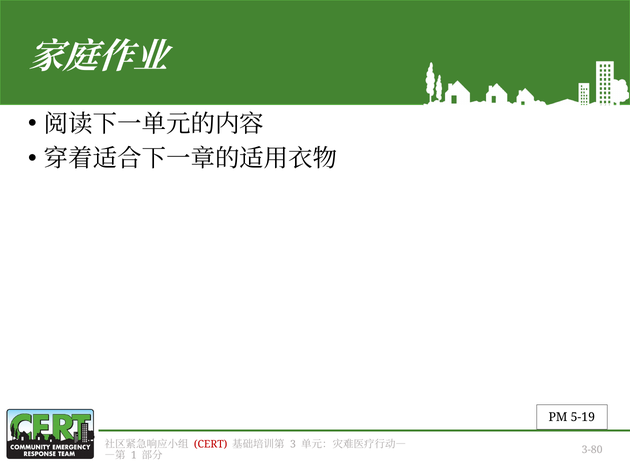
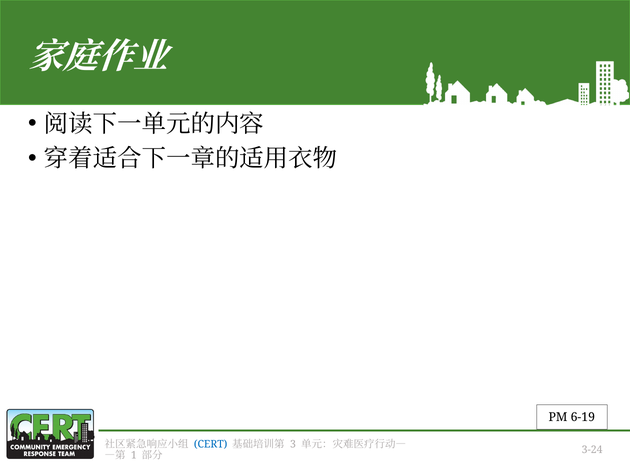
5-19: 5-19 -> 6-19
CERT colour: red -> blue
3-80: 3-80 -> 3-24
